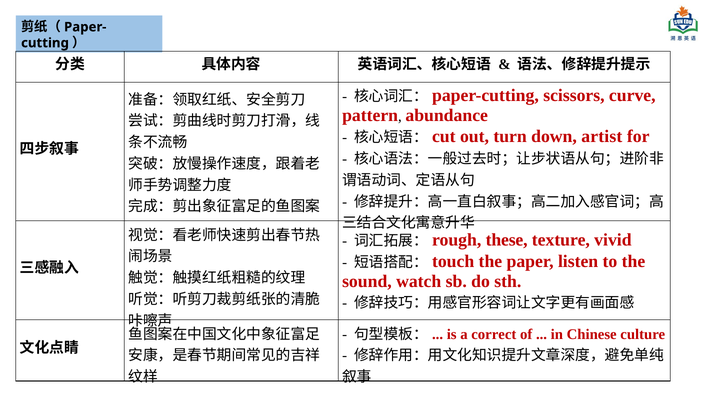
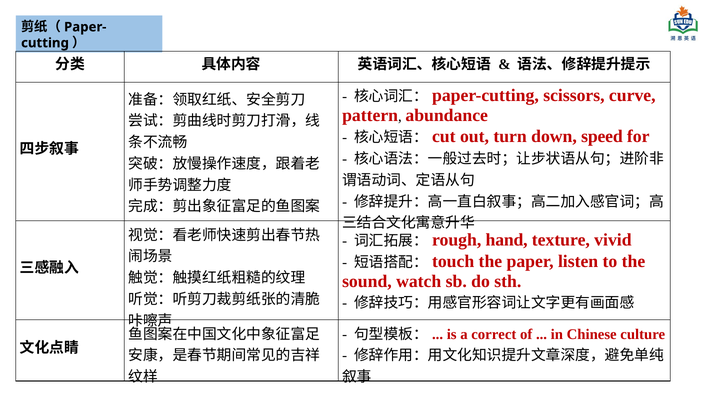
artist: artist -> speed
these: these -> hand
